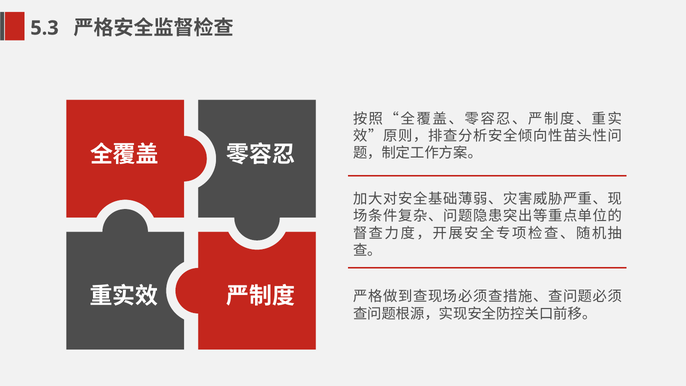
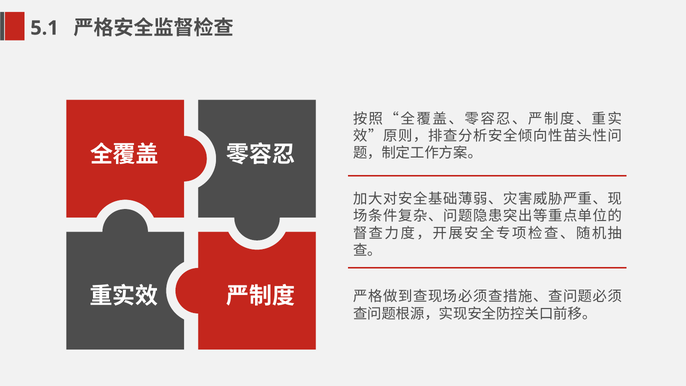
5.3: 5.3 -> 5.1
